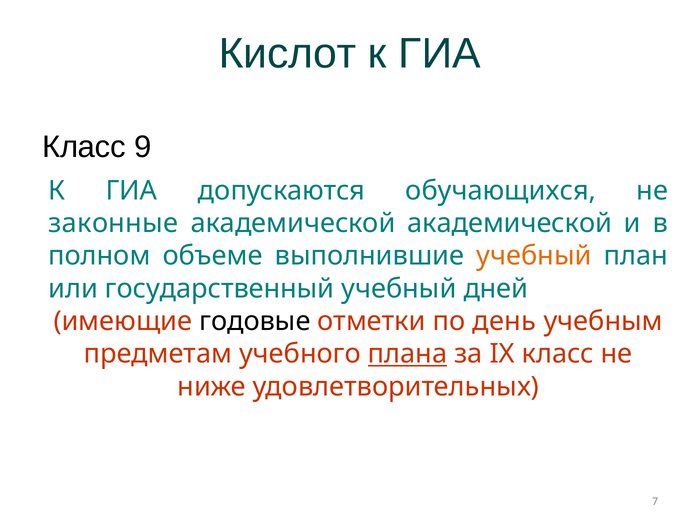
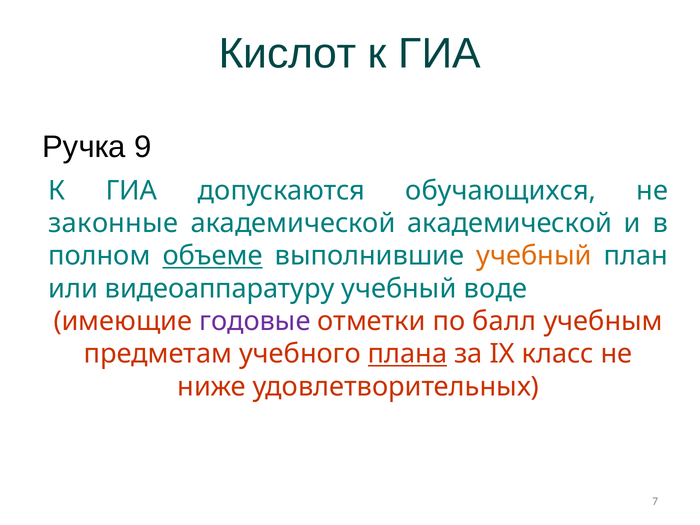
Класс at (84, 147): Класс -> Ручка
объеме underline: none -> present
государственный: государственный -> видеоаппаратуру
дней: дней -> воде
годовые colour: black -> purple
день: день -> балл
